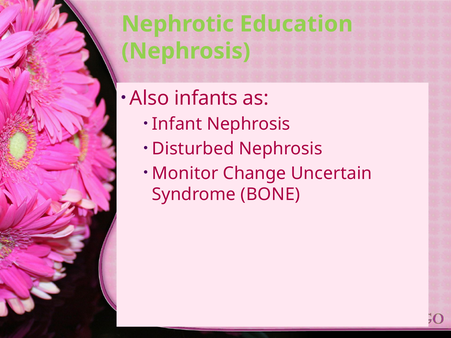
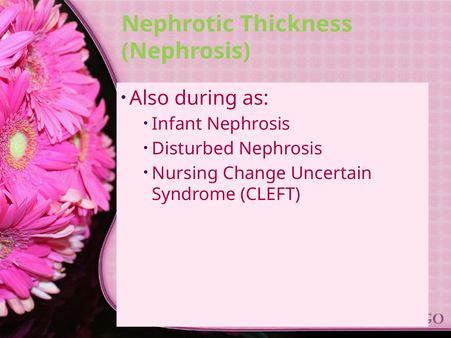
Education: Education -> Thickness
infants: infants -> during
Monitor: Monitor -> Nursing
BONE: BONE -> CLEFT
